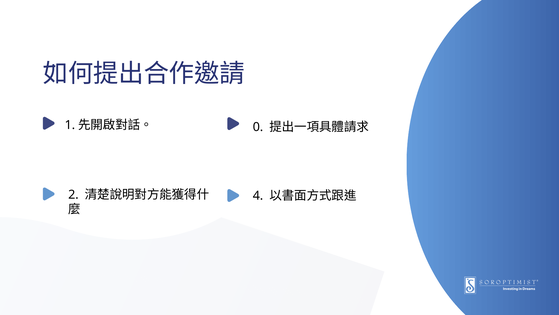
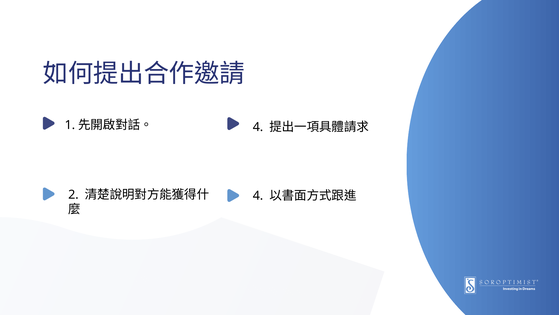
0 at (258, 127): 0 -> 4
